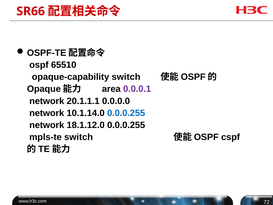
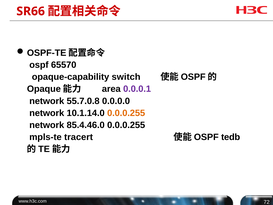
65510: 65510 -> 65570
20.1.1.1: 20.1.1.1 -> 55.7.0.8
0.0.0.255 at (126, 113) colour: blue -> orange
18.1.12.0: 18.1.12.0 -> 85.4.46.0
mpls-te switch: switch -> tracert
cspf: cspf -> tedb
